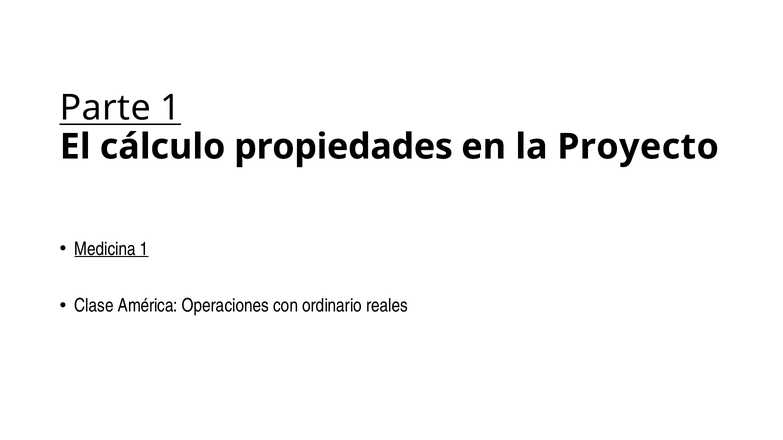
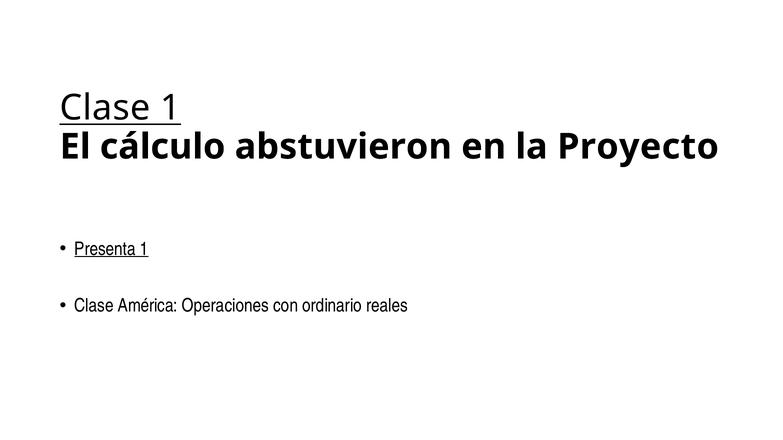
Parte at (105, 108): Parte -> Clase
propiedades: propiedades -> abstuvieron
Medicina: Medicina -> Presenta
